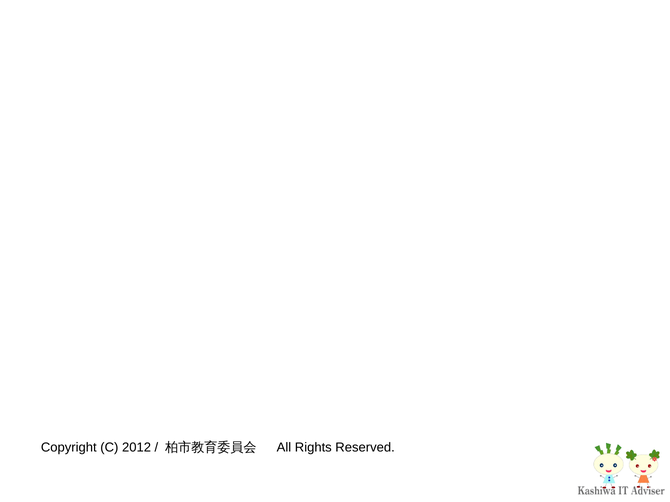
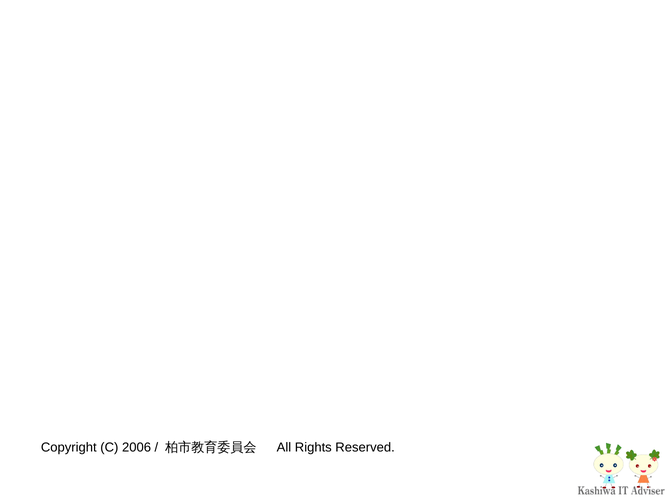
2012: 2012 -> 2006
